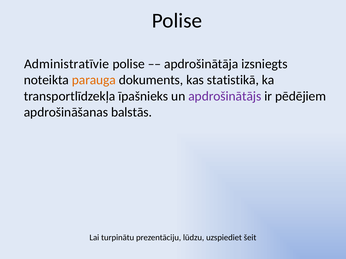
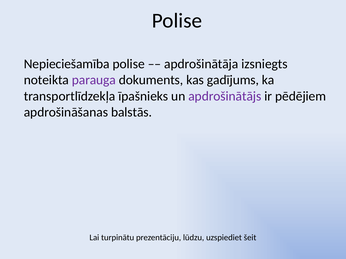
Administratīvie: Administratīvie -> Nepieciešamība
parauga colour: orange -> purple
statistikā: statistikā -> gadījums
